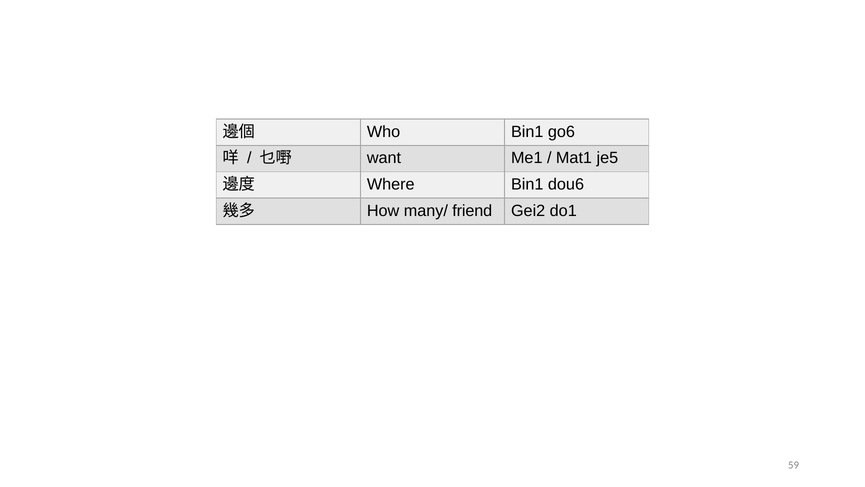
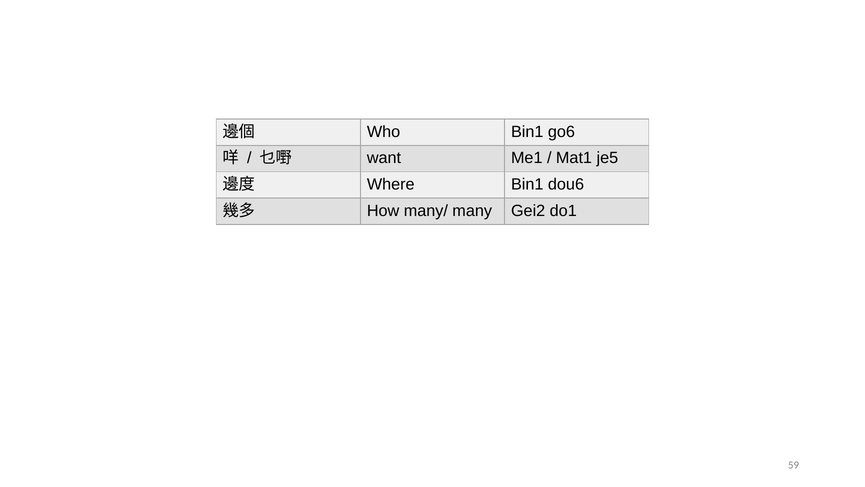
friend: friend -> many
